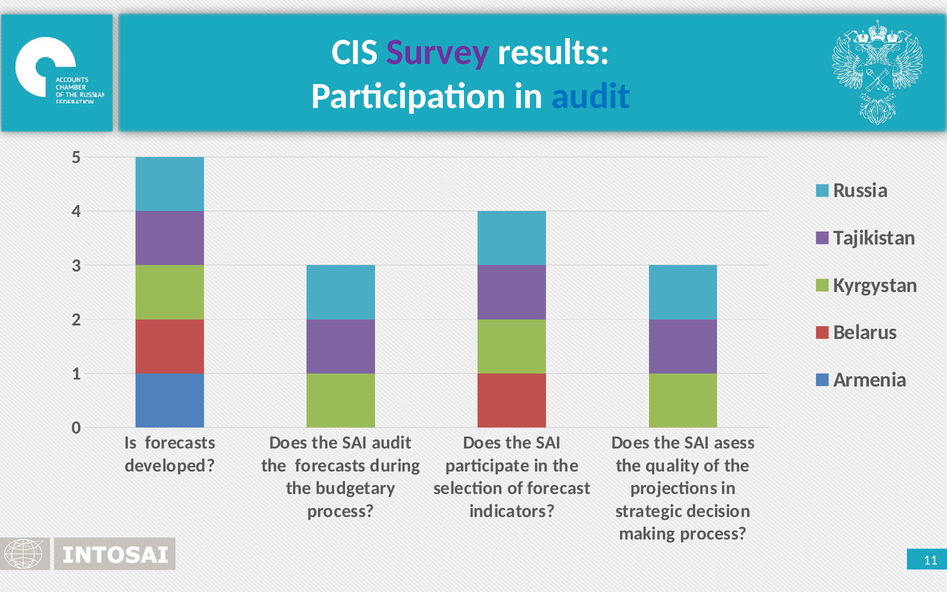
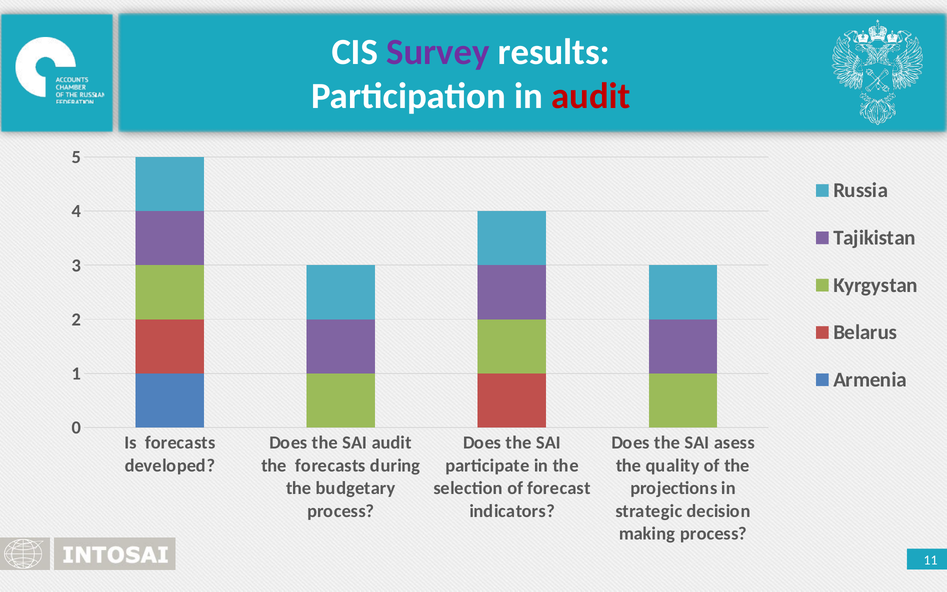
audit at (591, 96) colour: blue -> red
